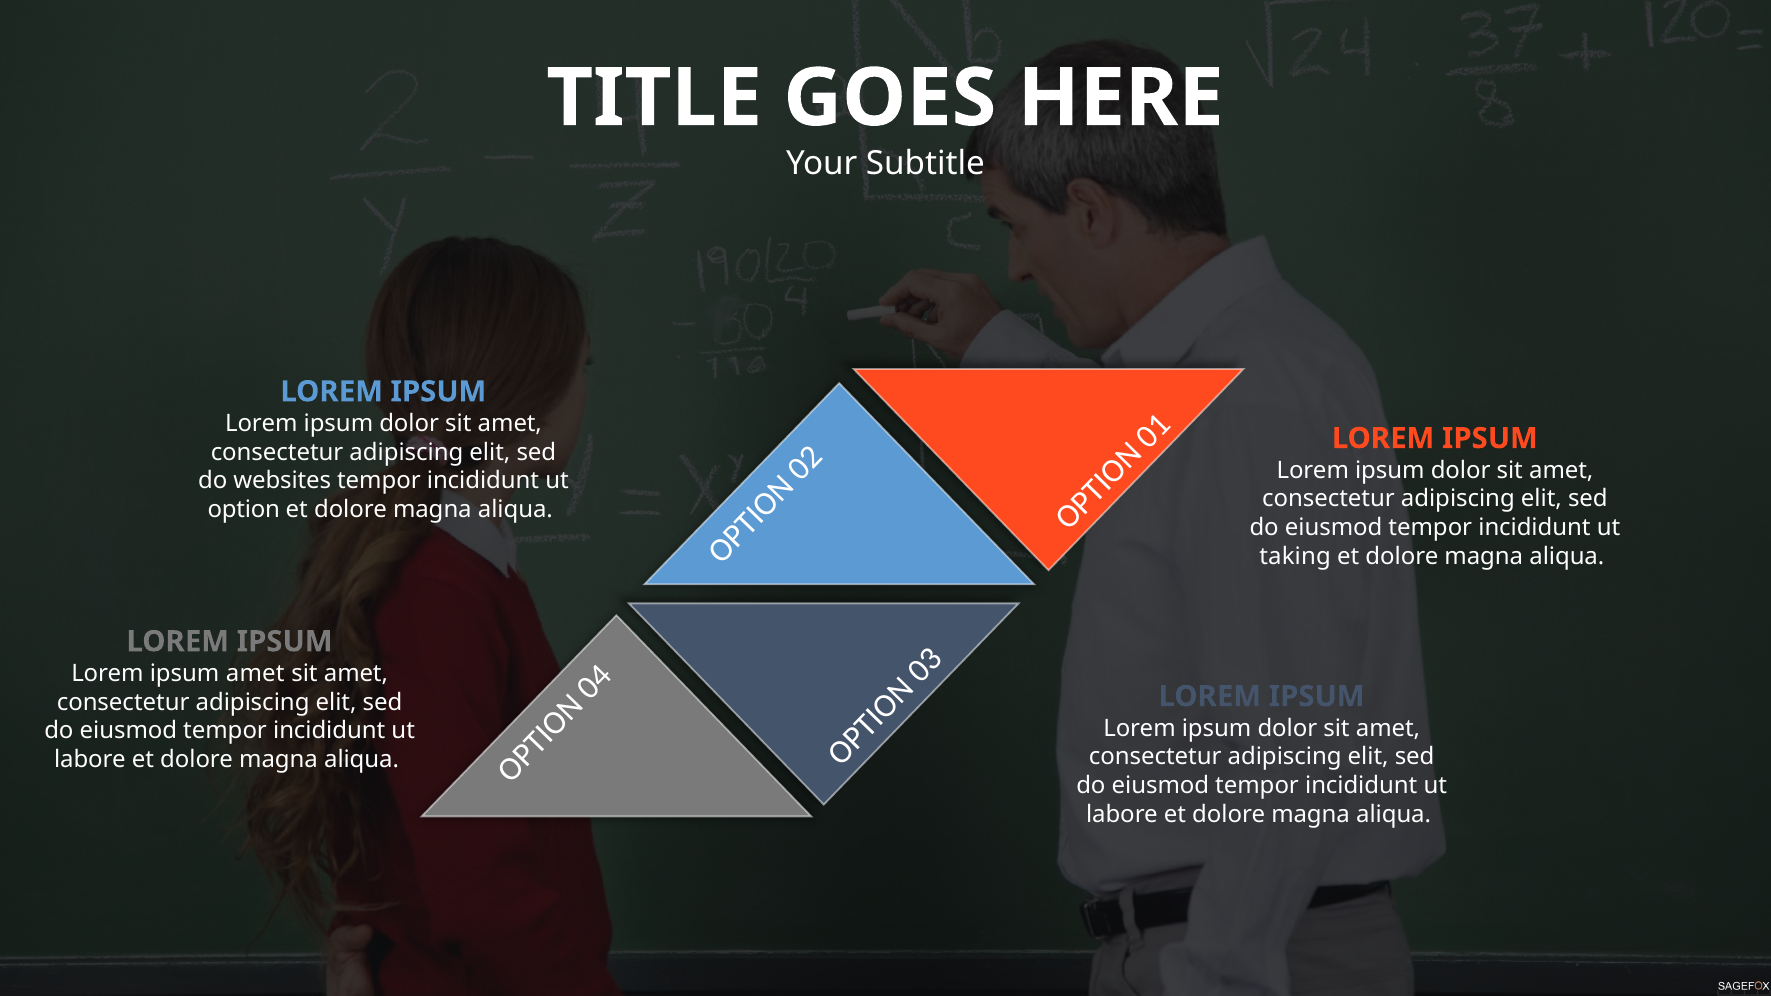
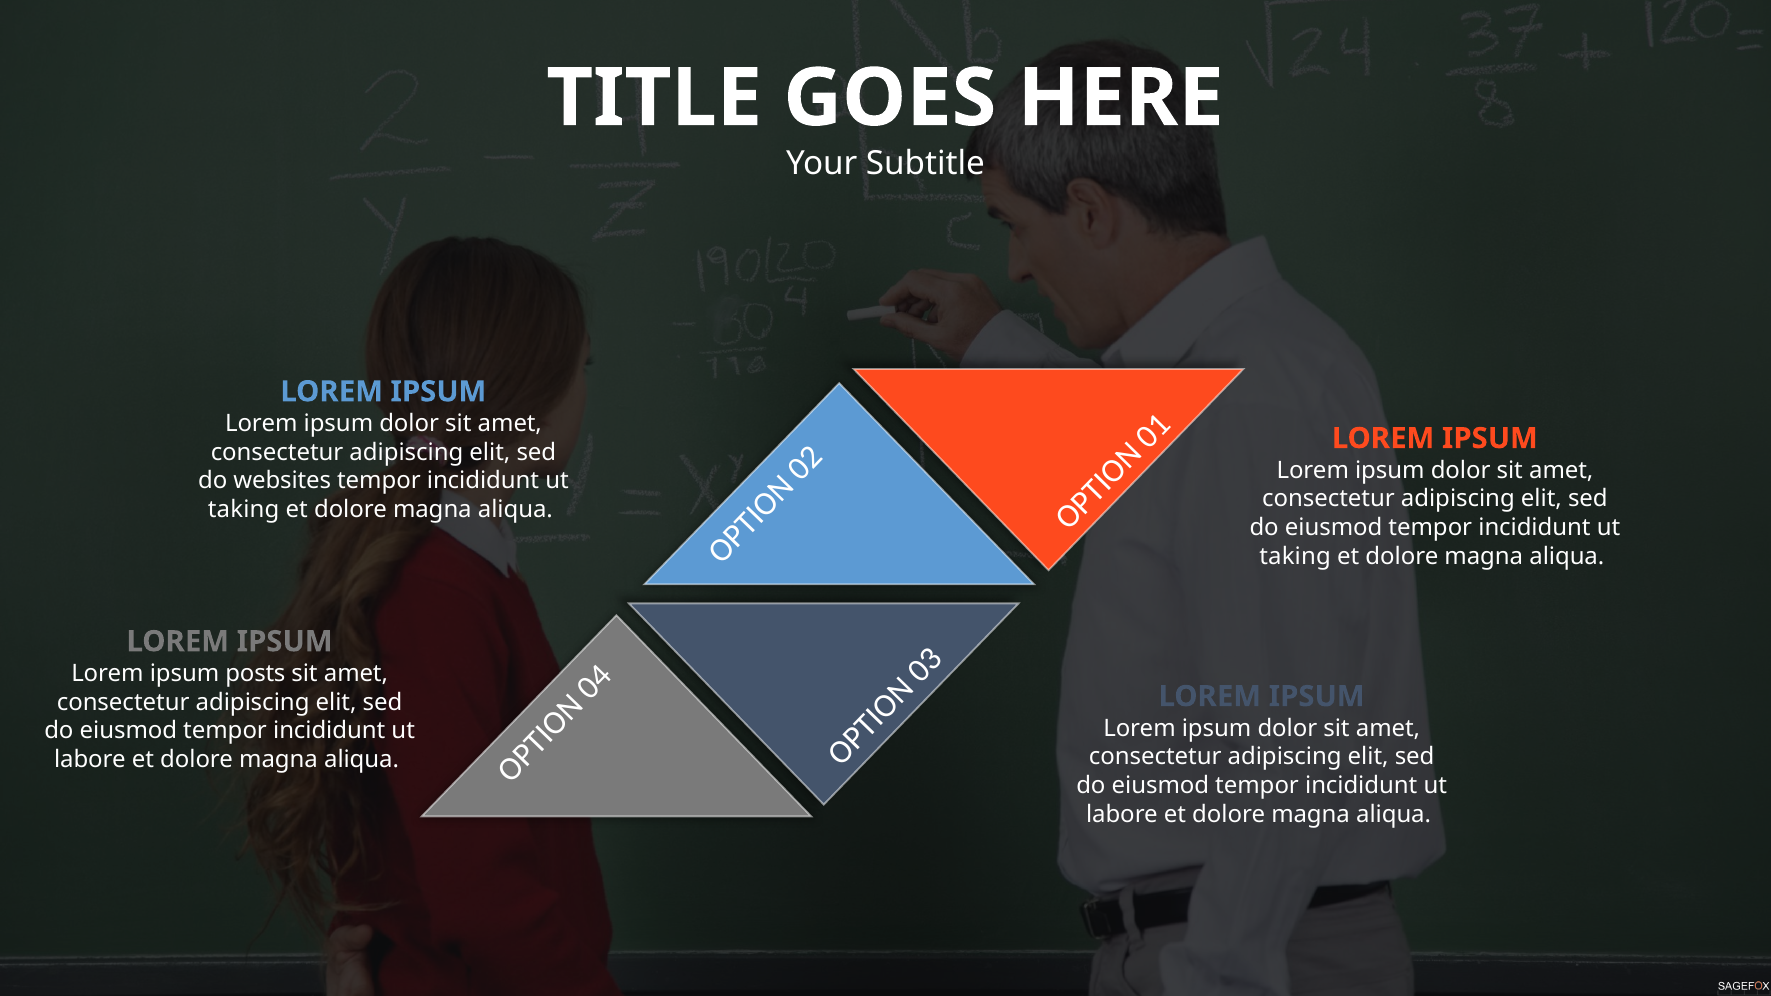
option at (244, 510): option -> taking
ipsum amet: amet -> posts
